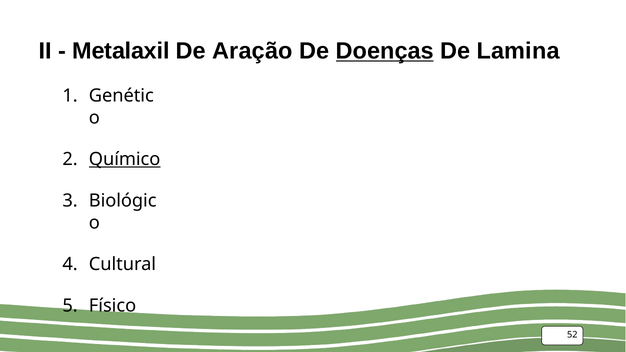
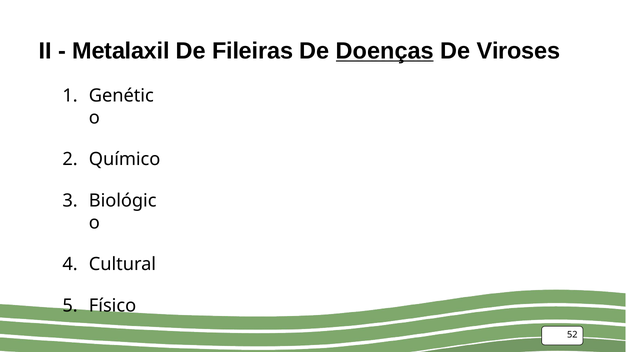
Aração: Aração -> Fileiras
Lamina: Lamina -> Viroses
Químico underline: present -> none
